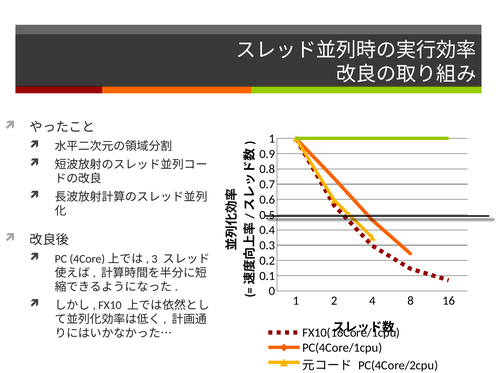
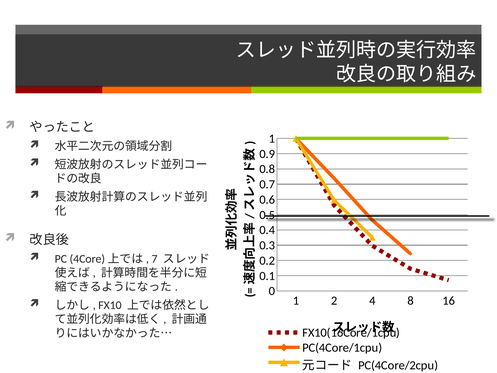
3: 3 -> 7
